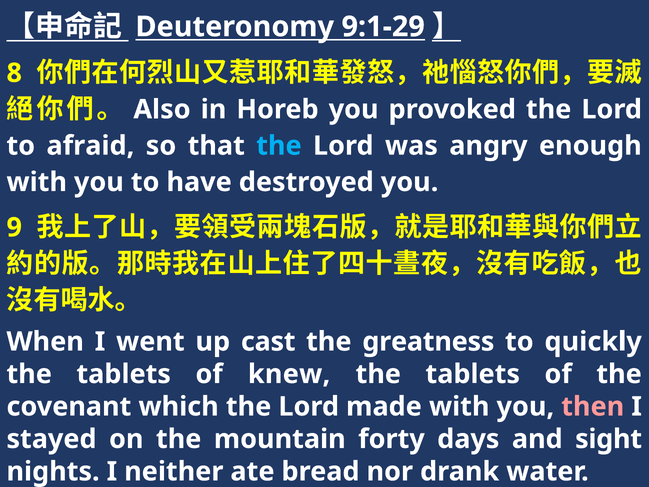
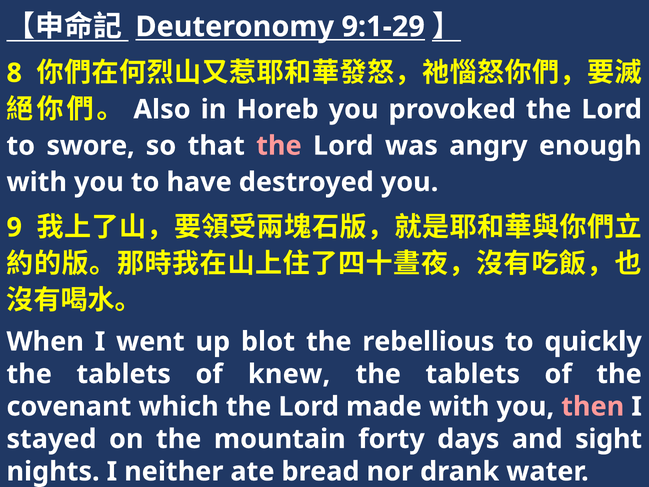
afraid: afraid -> swore
the at (279, 146) colour: light blue -> pink
cast: cast -> blot
greatness: greatness -> rebellious
